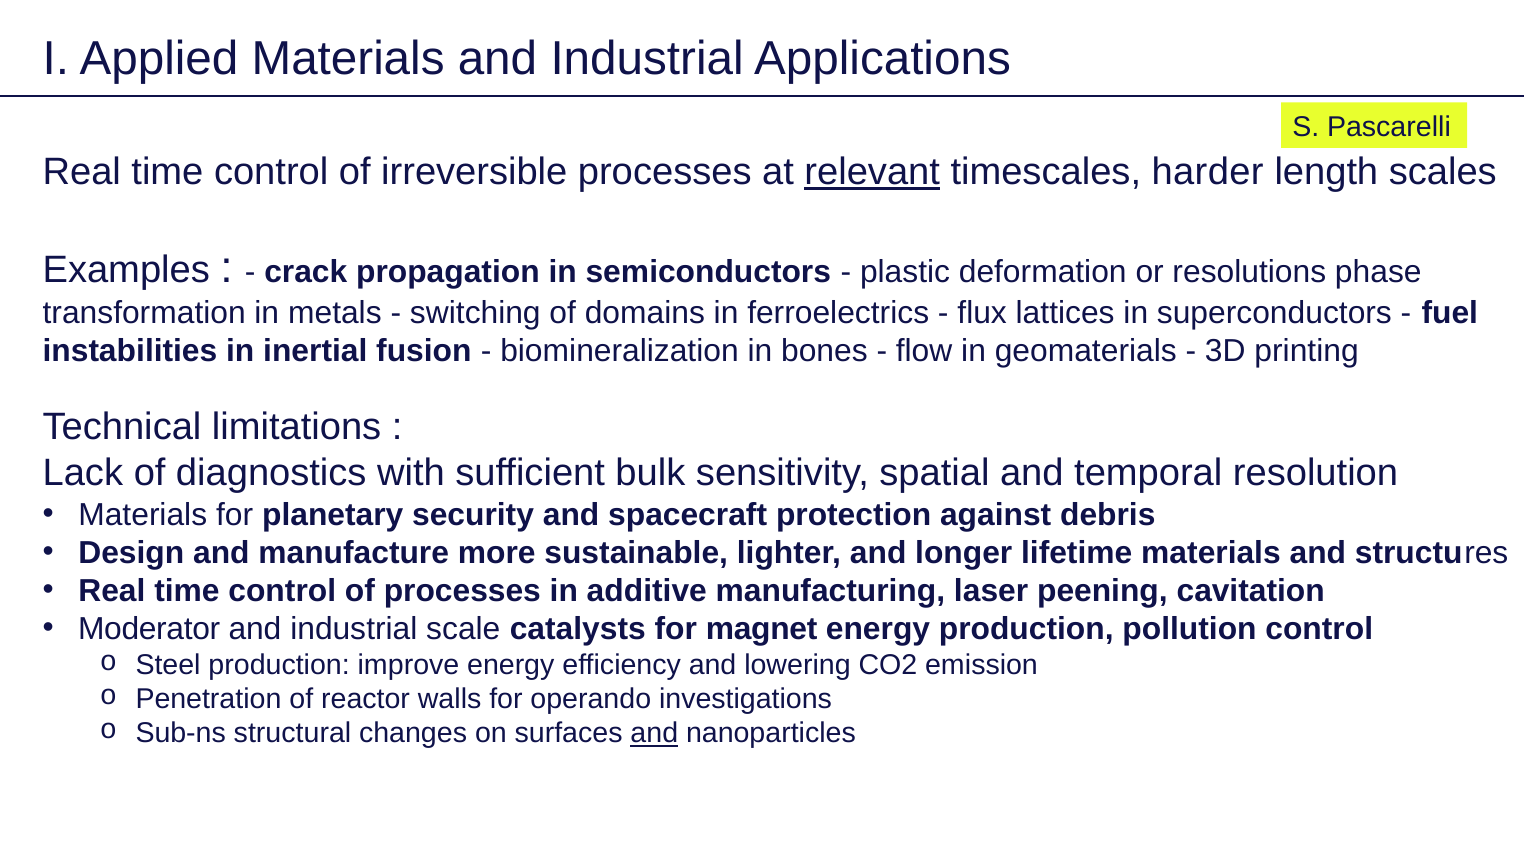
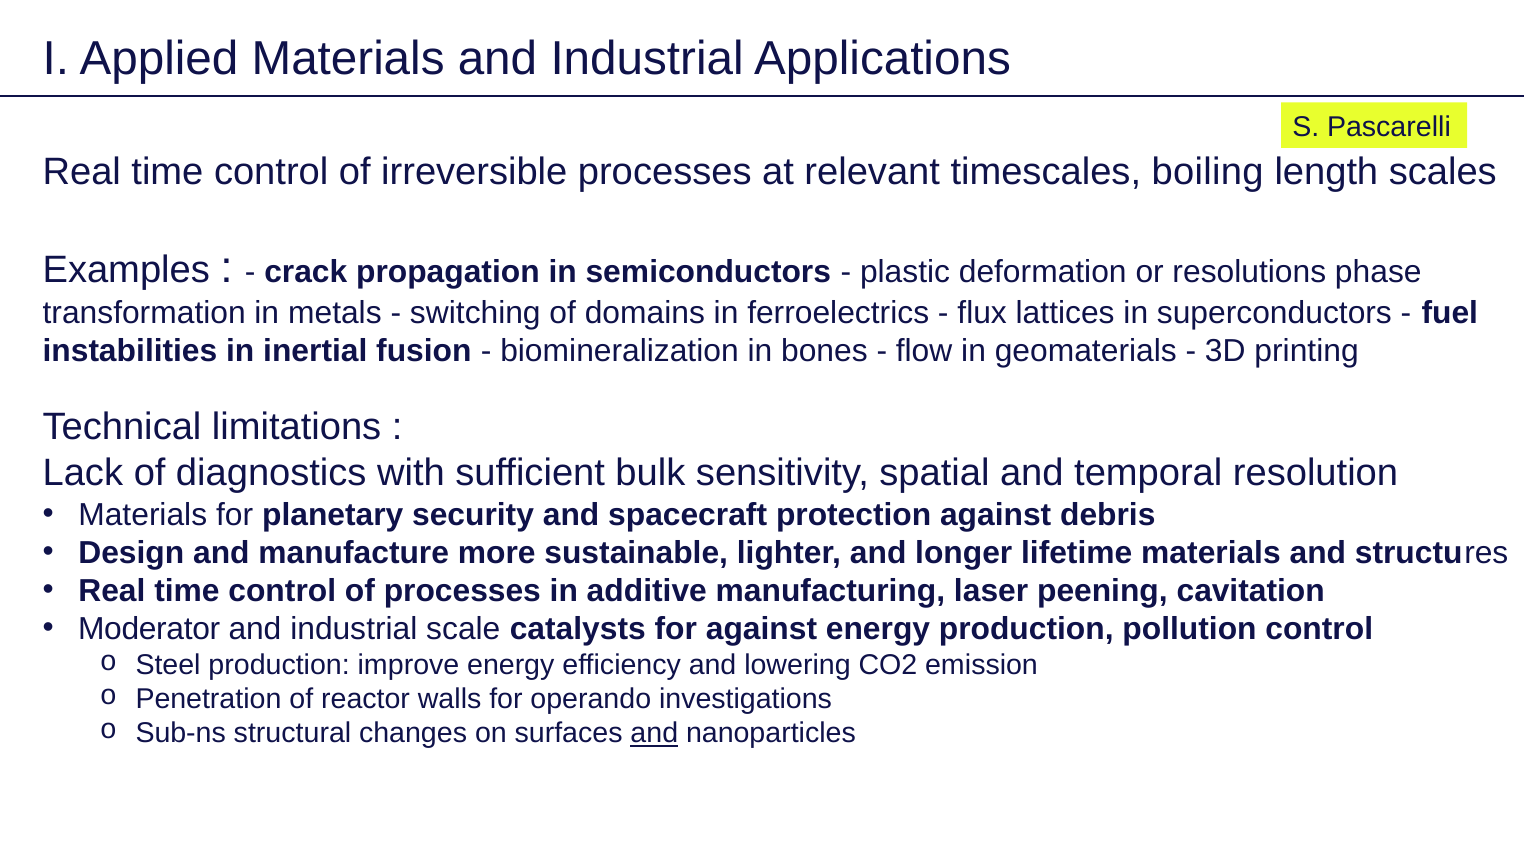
relevant underline: present -> none
harder: harder -> boiling
for magnet: magnet -> against
